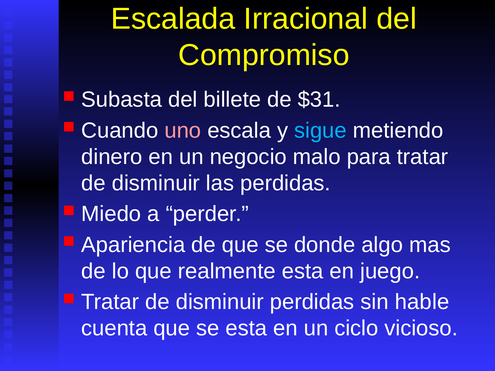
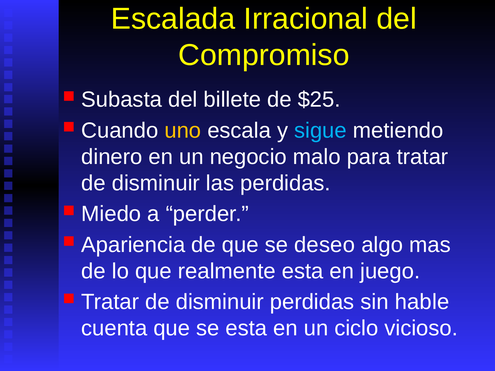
$31: $31 -> $25
uno colour: pink -> yellow
donde: donde -> deseo
